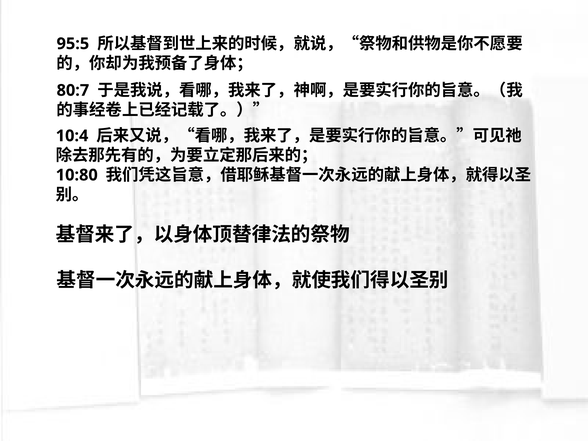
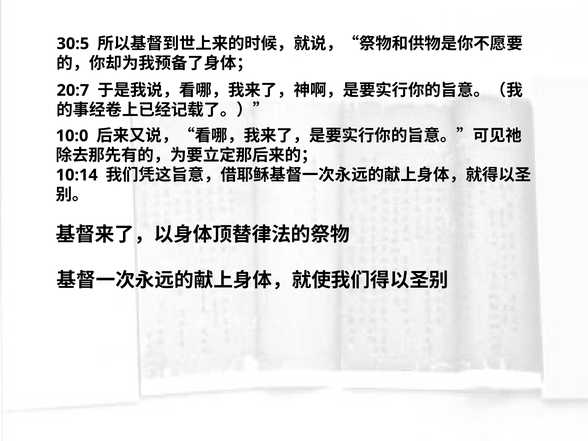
95:5: 95:5 -> 30:5
80:7: 80:7 -> 20:7
10:4: 10:4 -> 10:0
10:80: 10:80 -> 10:14
